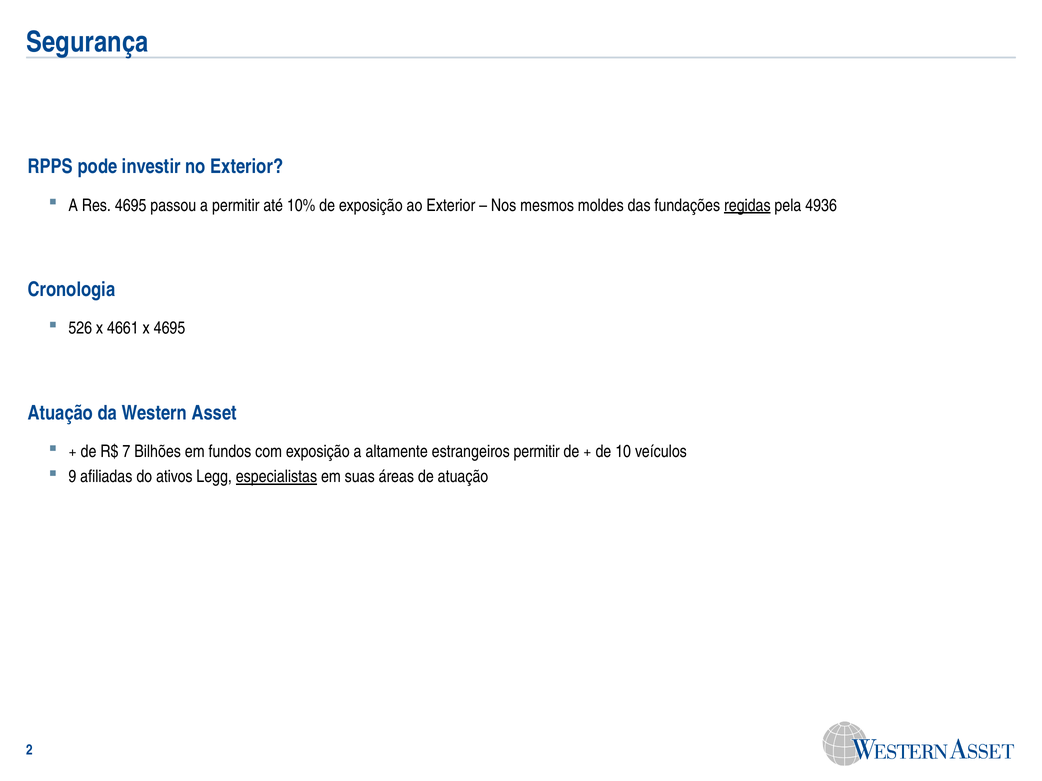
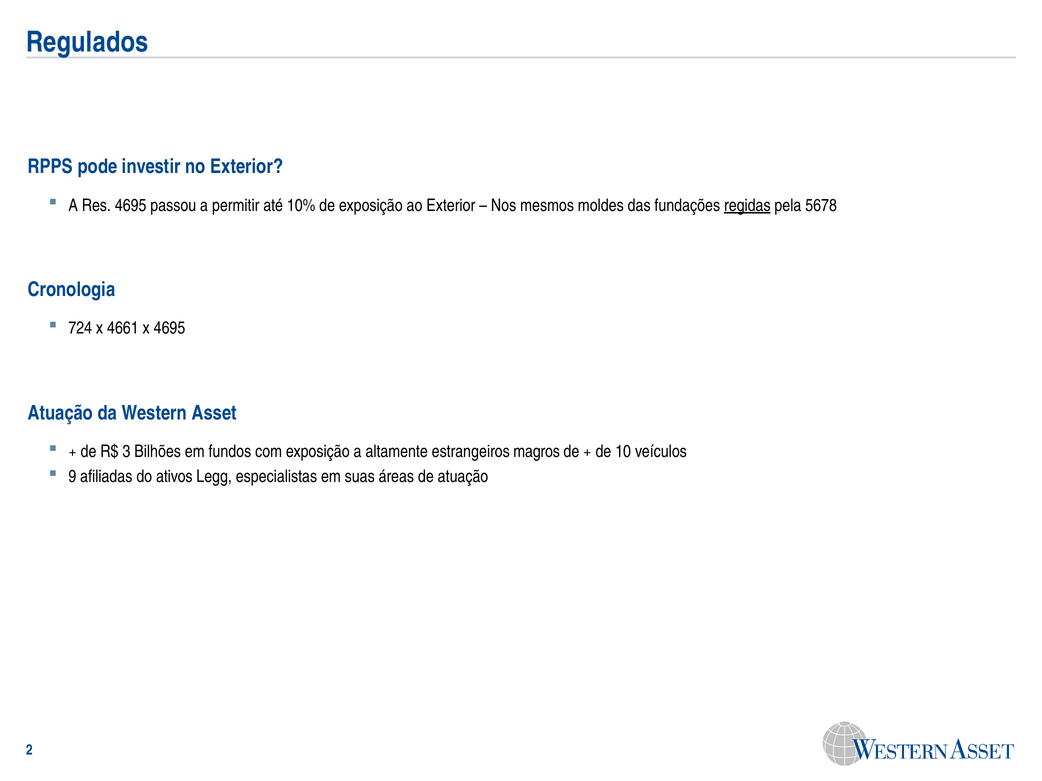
Segurança: Segurança -> Regulados
4936: 4936 -> 5678
526: 526 -> 724
7: 7 -> 3
estrangeiros permitir: permitir -> magros
especialistas underline: present -> none
